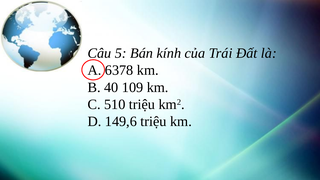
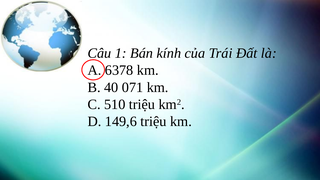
5: 5 -> 1
109: 109 -> 071
